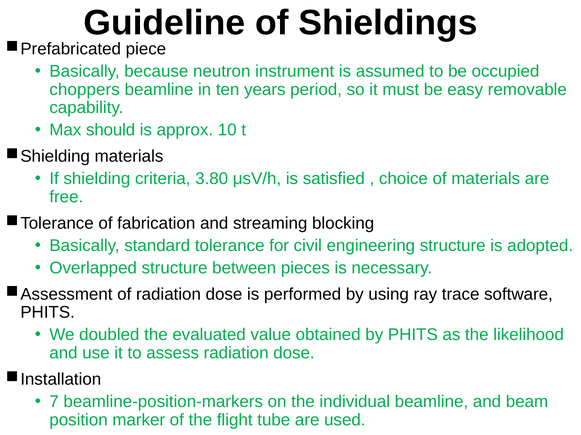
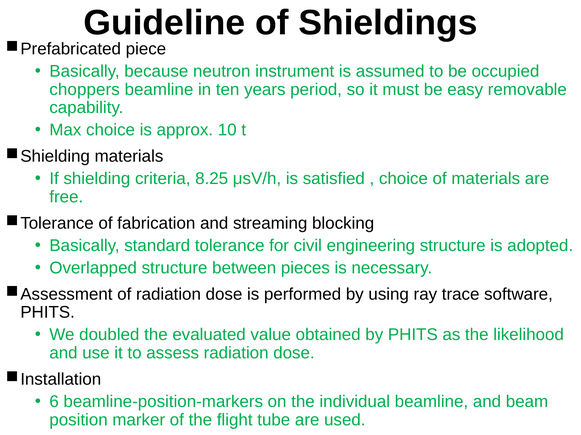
Max should: should -> choice
3.80: 3.80 -> 8.25
7: 7 -> 6
